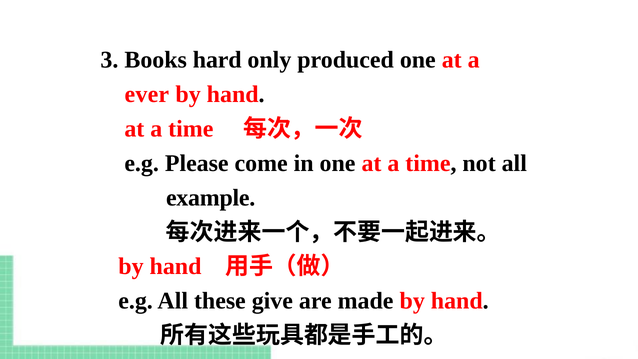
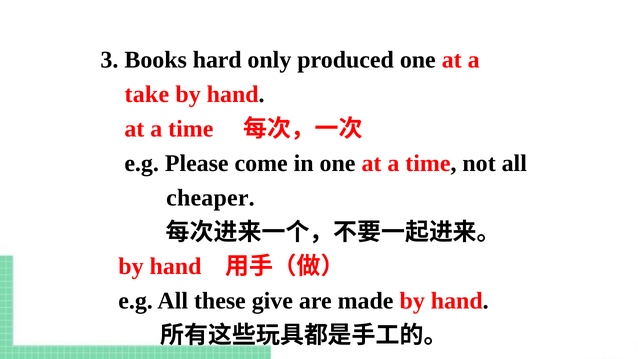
ever: ever -> take
example: example -> cheaper
